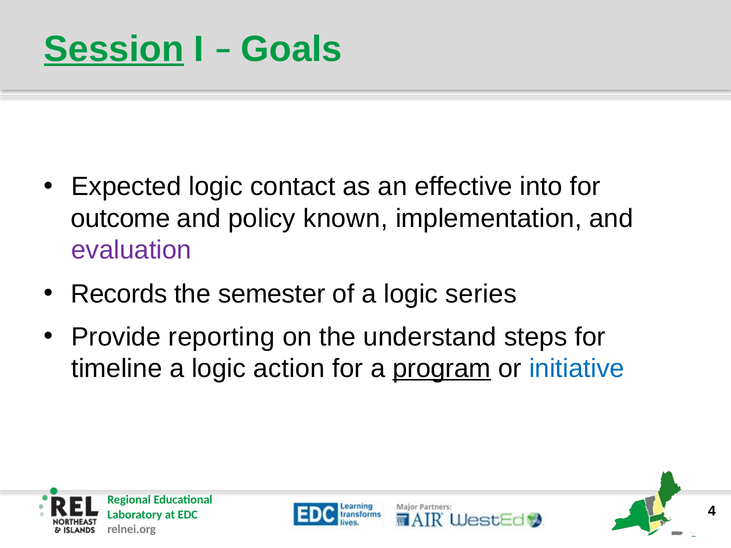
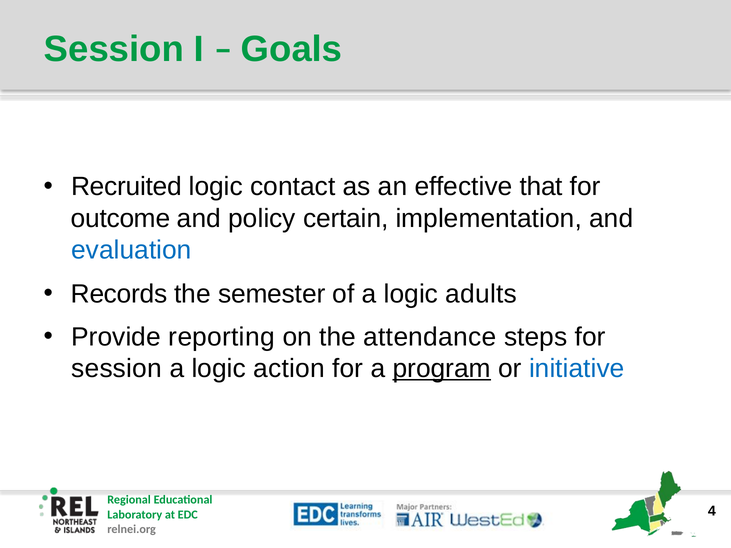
Session at (114, 49) underline: present -> none
Expected: Expected -> Recruited
into: into -> that
known: known -> certain
evaluation colour: purple -> blue
series: series -> adults
understand: understand -> attendance
timeline at (117, 369): timeline -> session
